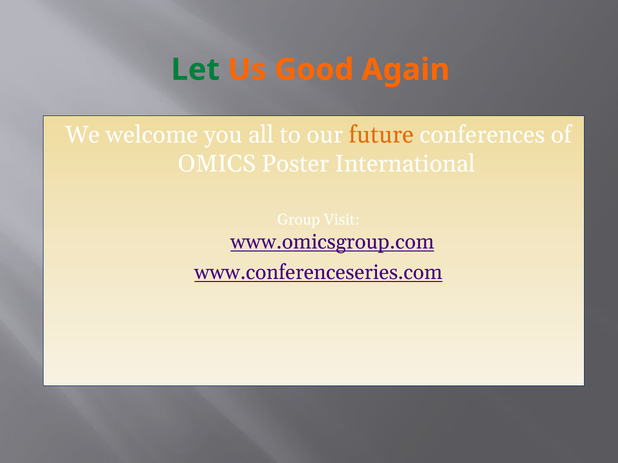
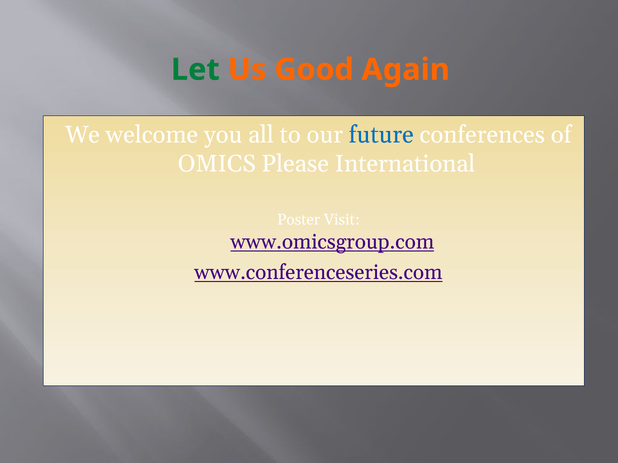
future colour: orange -> blue
Poster: Poster -> Please
Group: Group -> Poster
